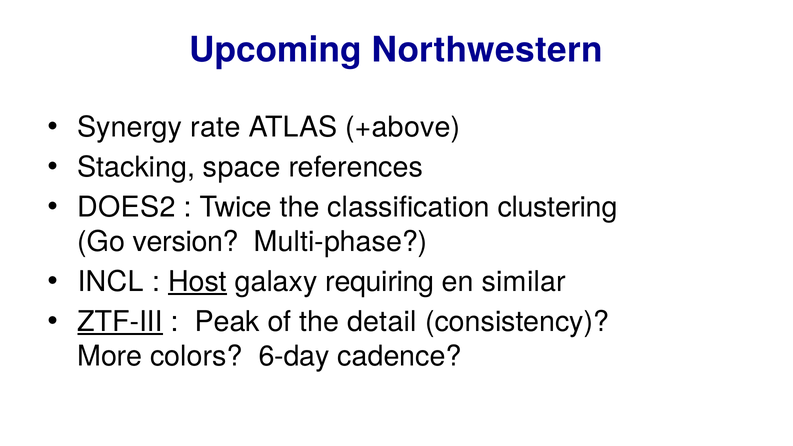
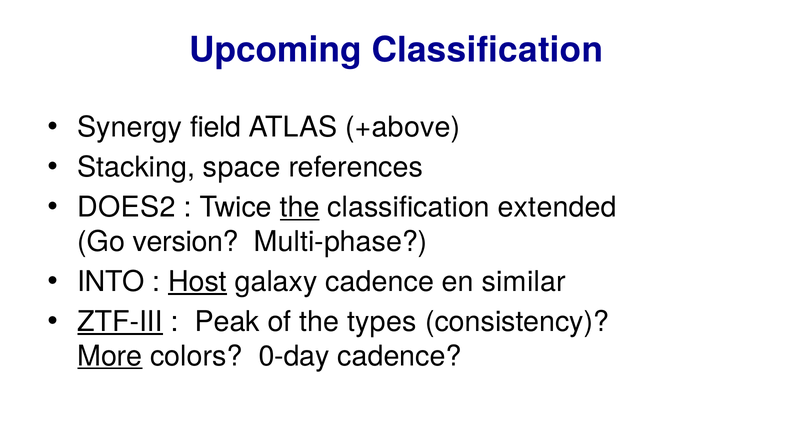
Upcoming Northwestern: Northwestern -> Classification
rate: rate -> field
the at (300, 207) underline: none -> present
clustering: clustering -> extended
INCL: INCL -> INTO
galaxy requiring: requiring -> cadence
detail: detail -> types
More underline: none -> present
6-day: 6-day -> 0-day
